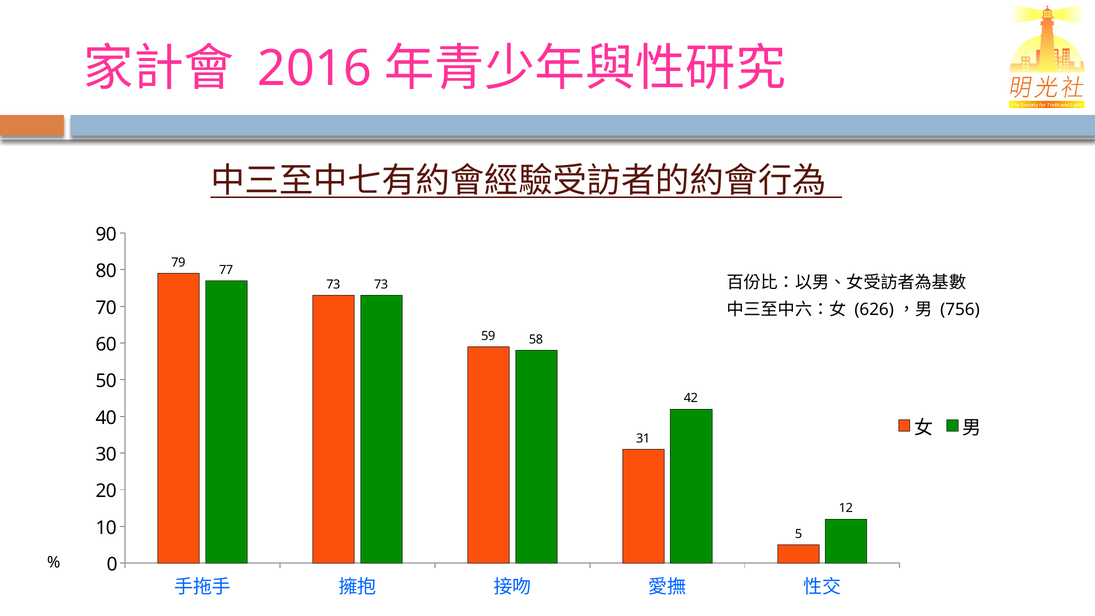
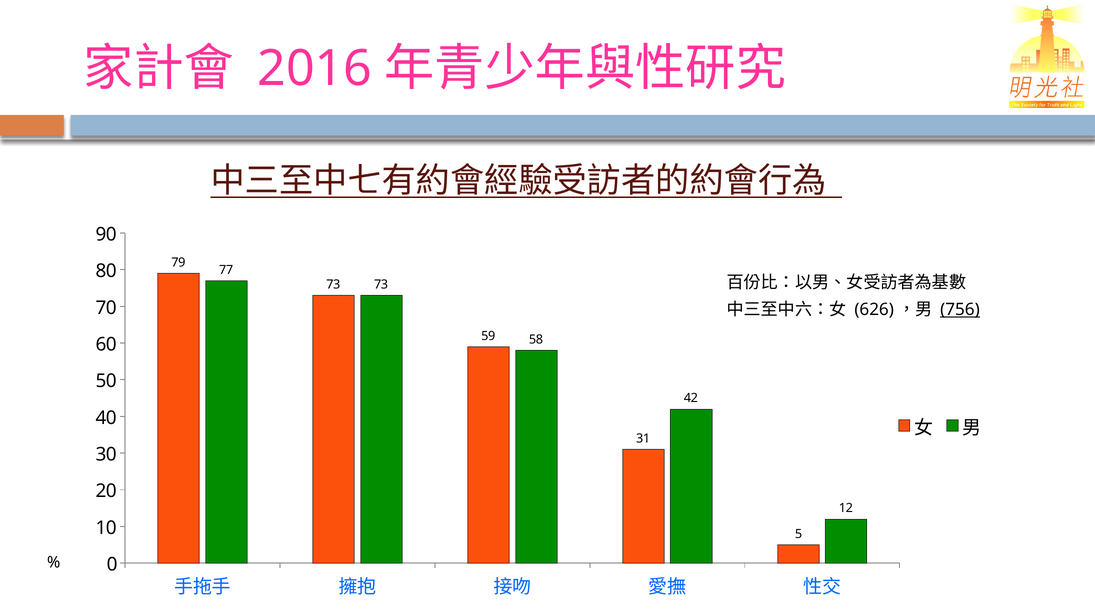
756 underline: none -> present
